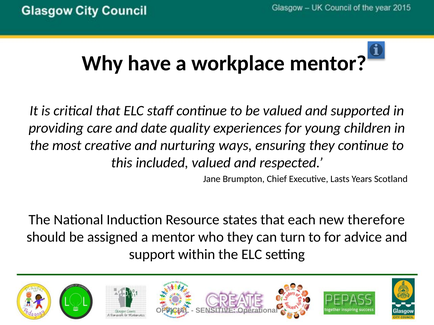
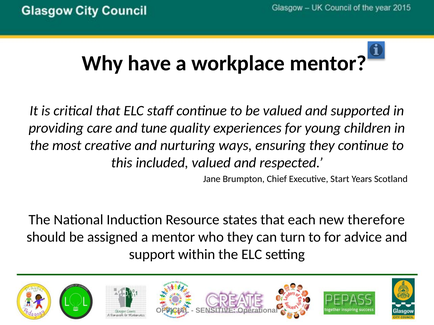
date: date -> tune
Lasts: Lasts -> Start
